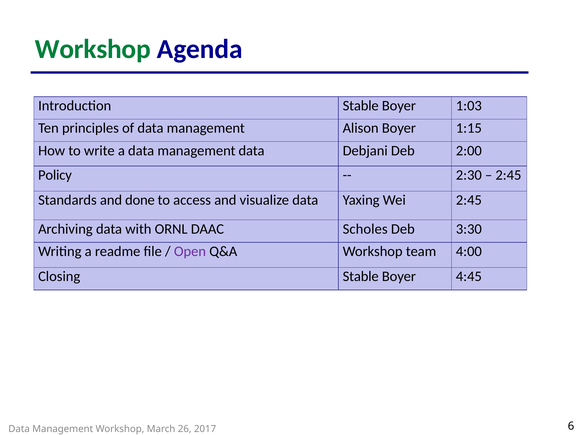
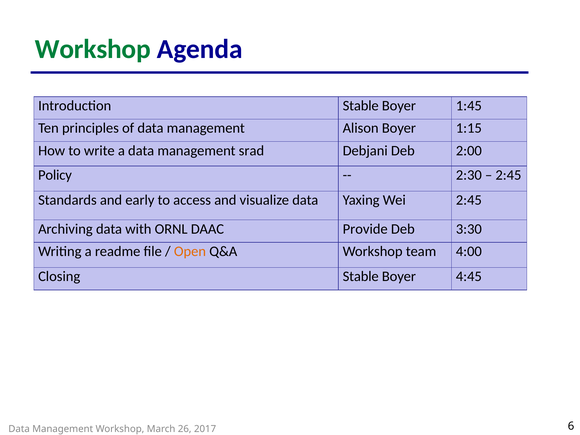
1:03: 1:03 -> 1:45
management data: data -> srad
done: done -> early
Scholes: Scholes -> Provide
Open colour: purple -> orange
